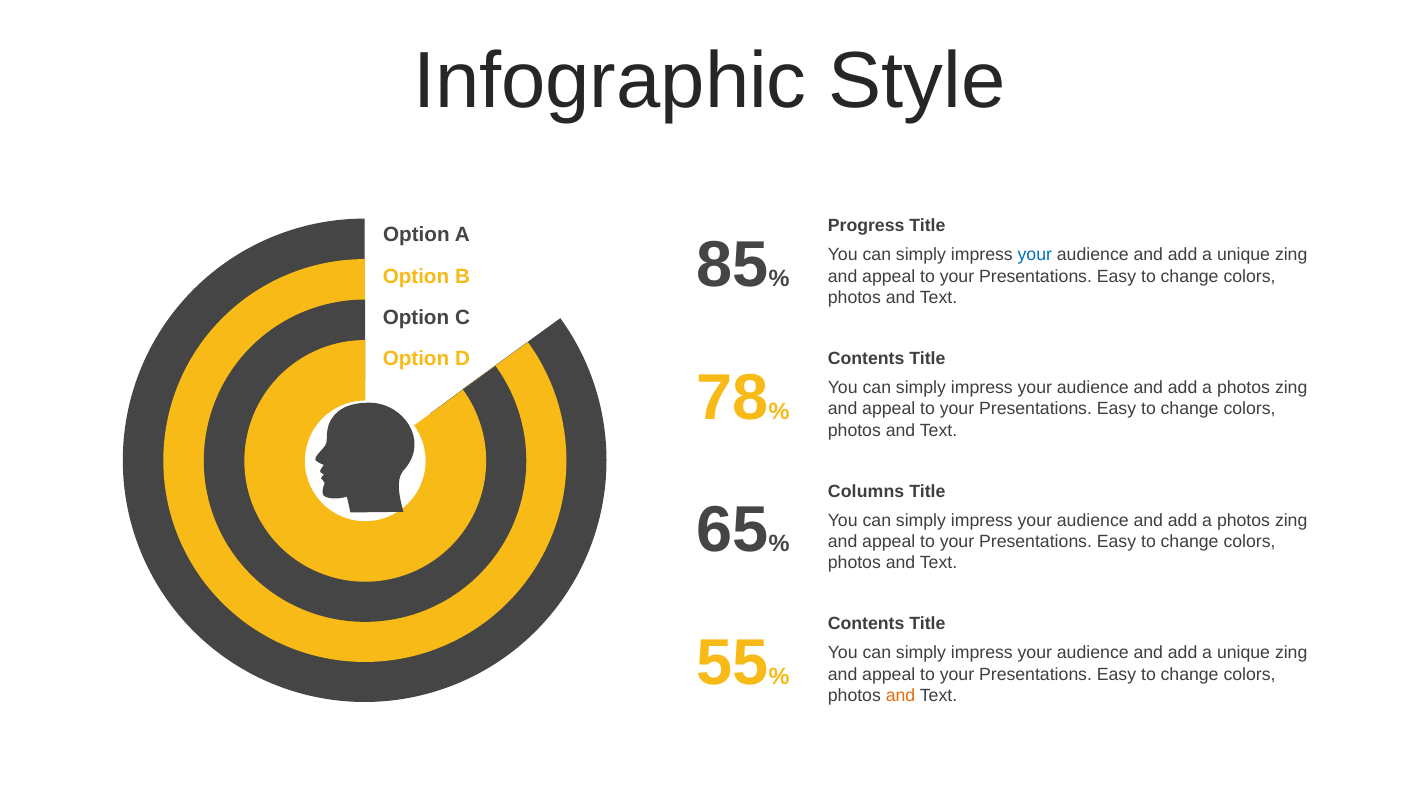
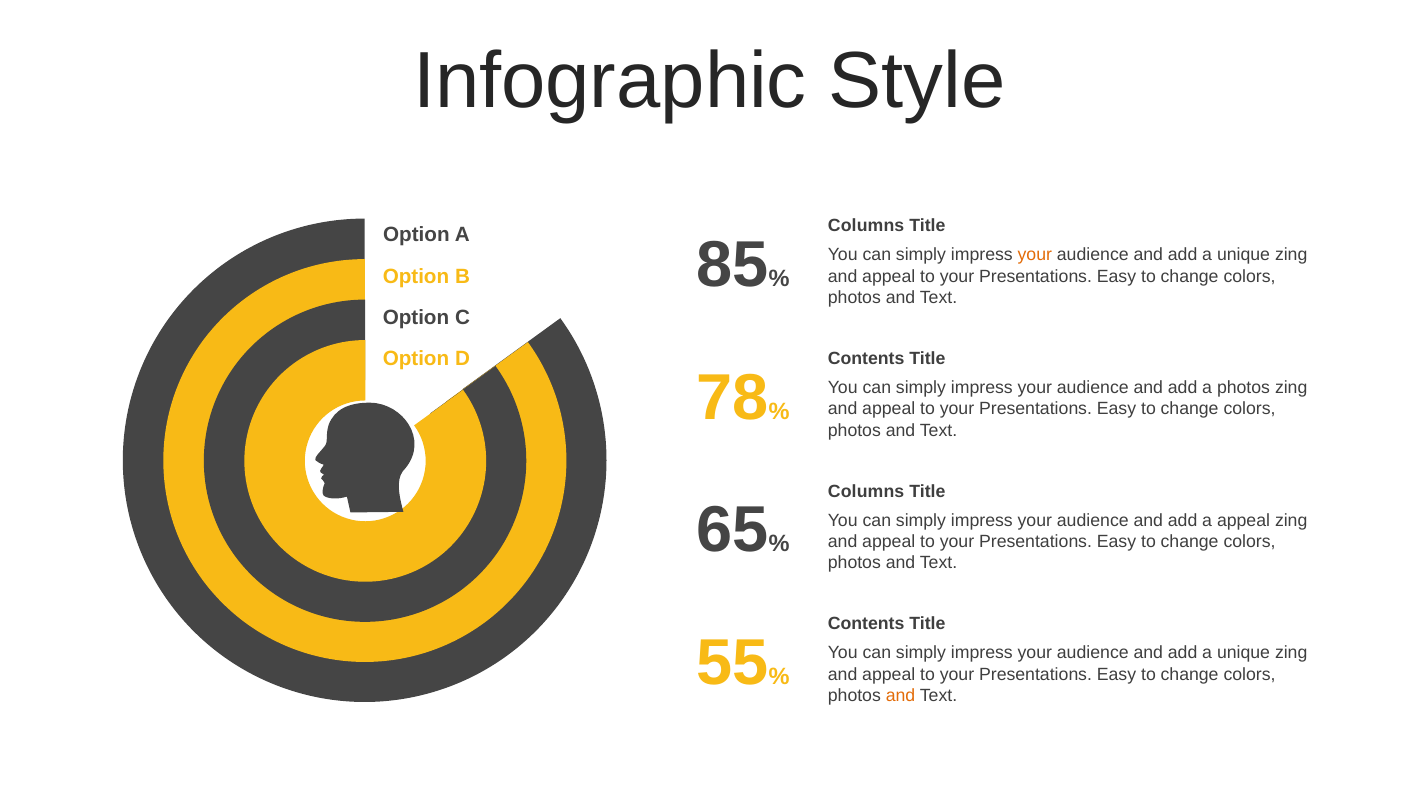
Progress at (866, 226): Progress -> Columns
your at (1035, 255) colour: blue -> orange
photos at (1244, 521): photos -> appeal
